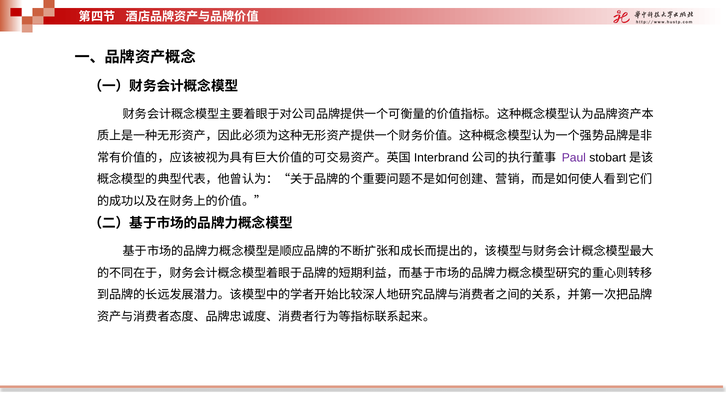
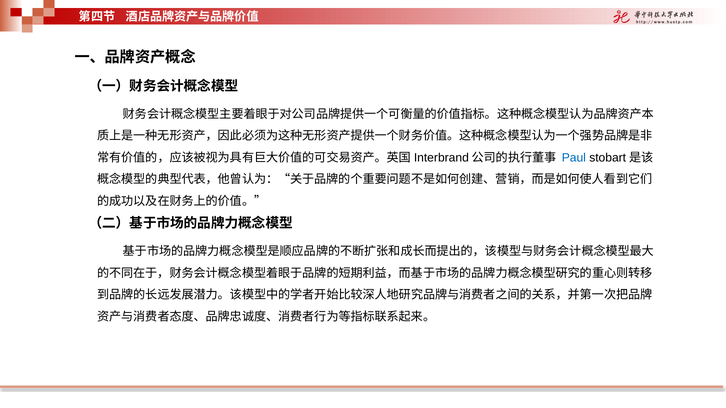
Paul colour: purple -> blue
